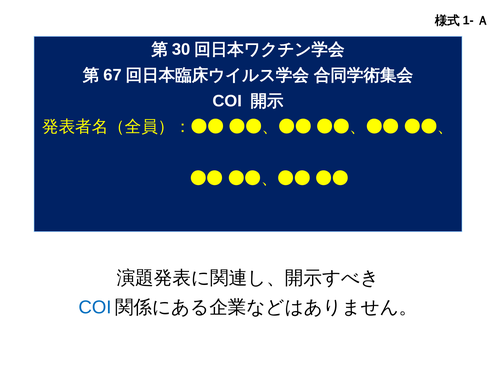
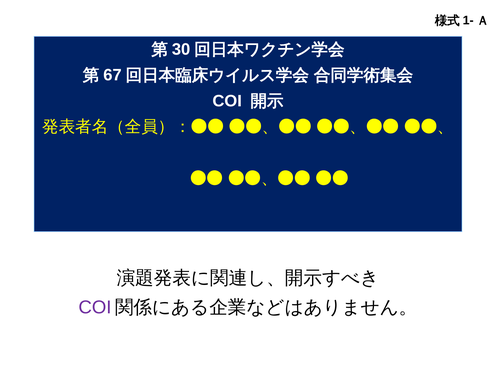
COI at (95, 307) colour: blue -> purple
